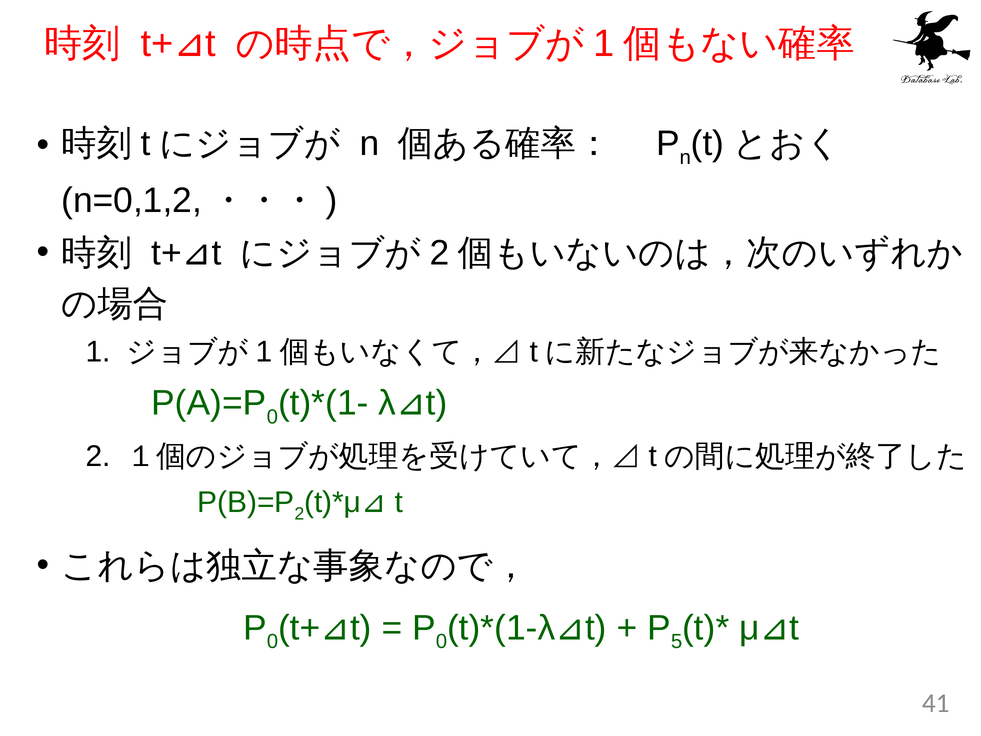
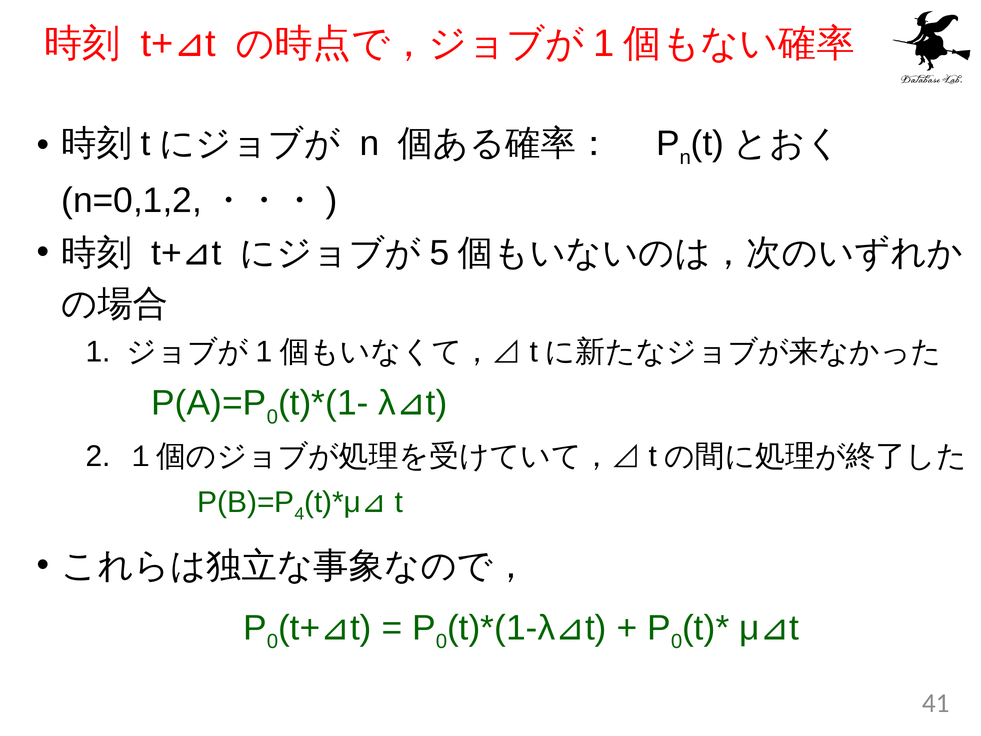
2 at (440, 253): 2 -> 5
2 at (299, 514): 2 -> 4
5 at (677, 641): 5 -> 0
